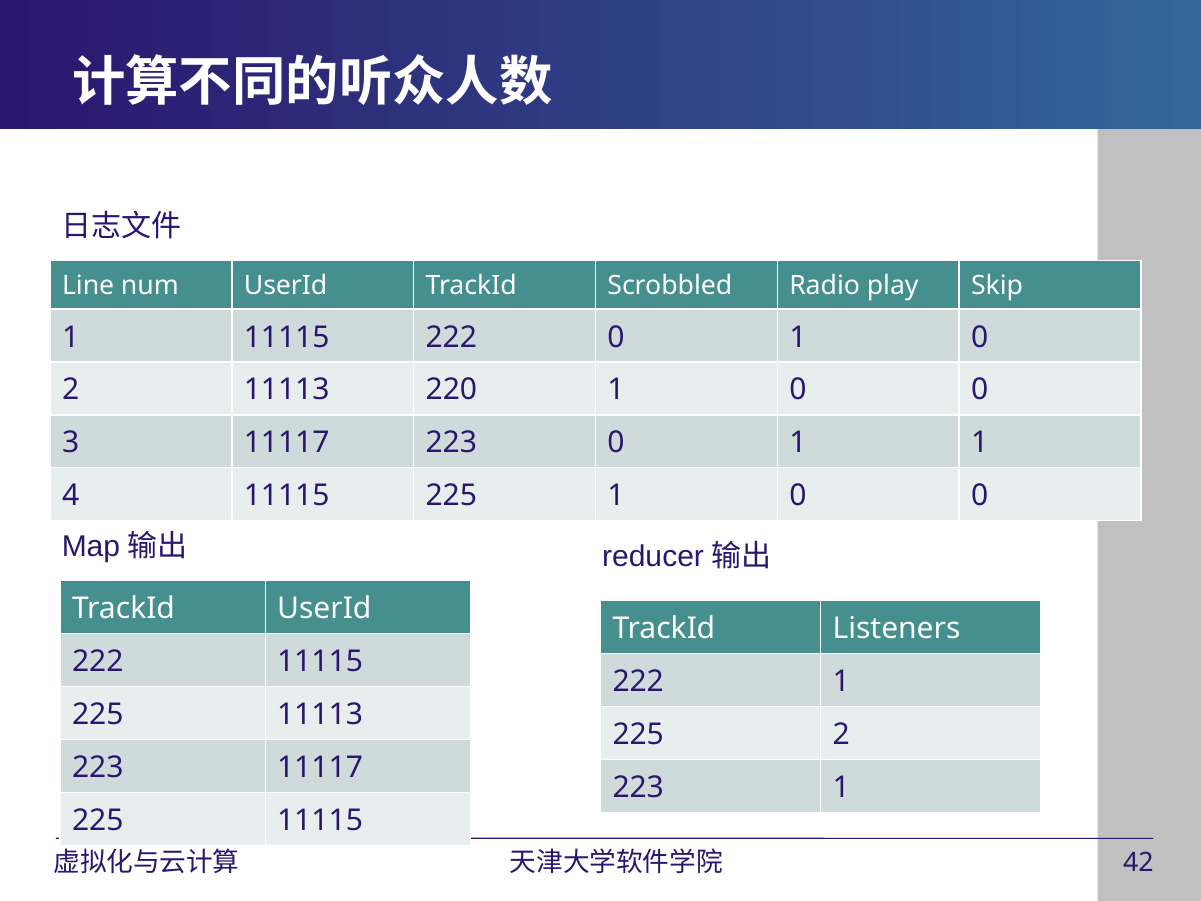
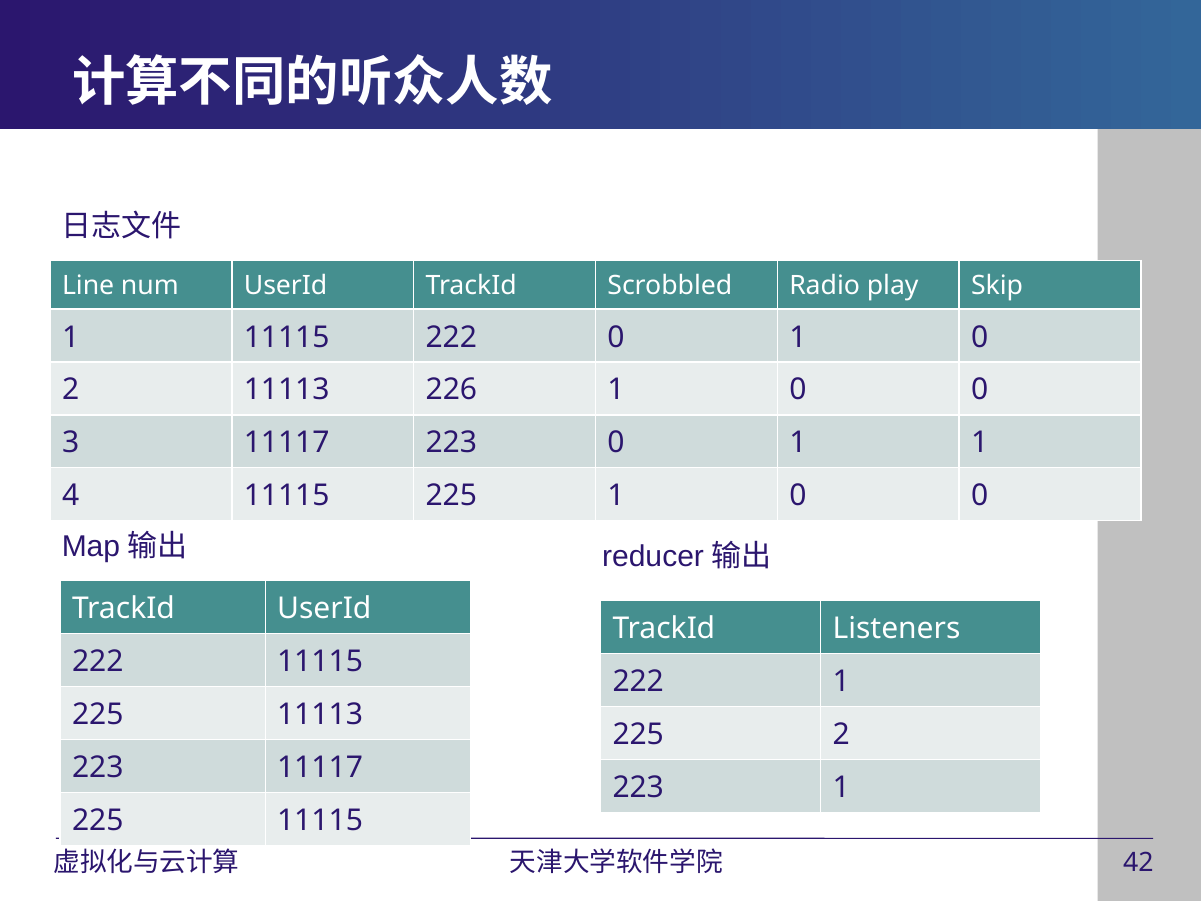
220: 220 -> 226
